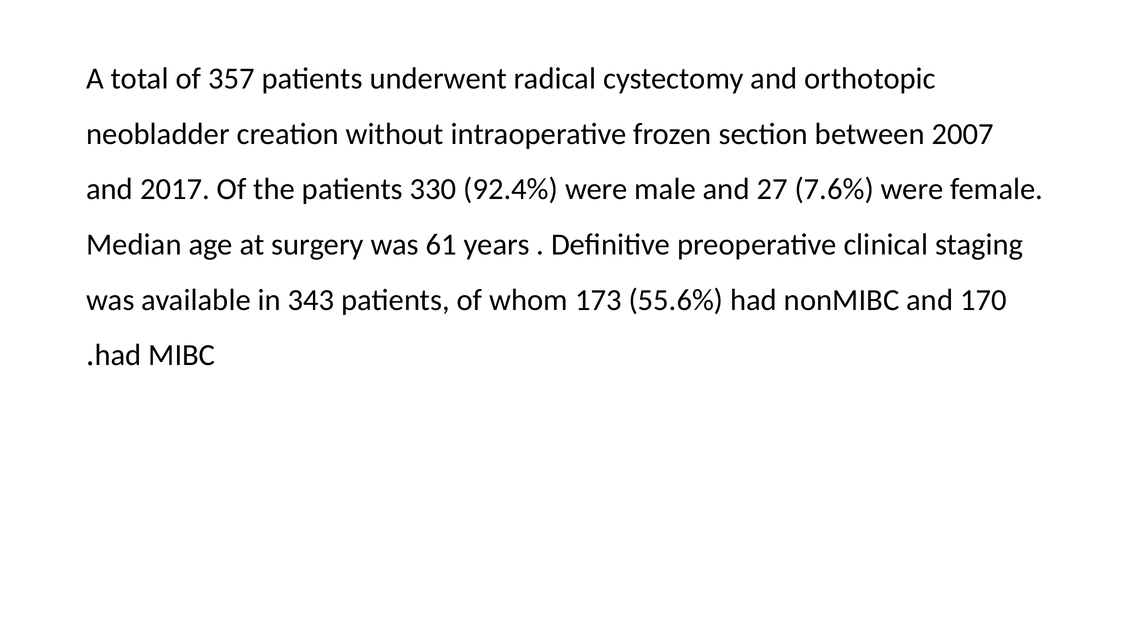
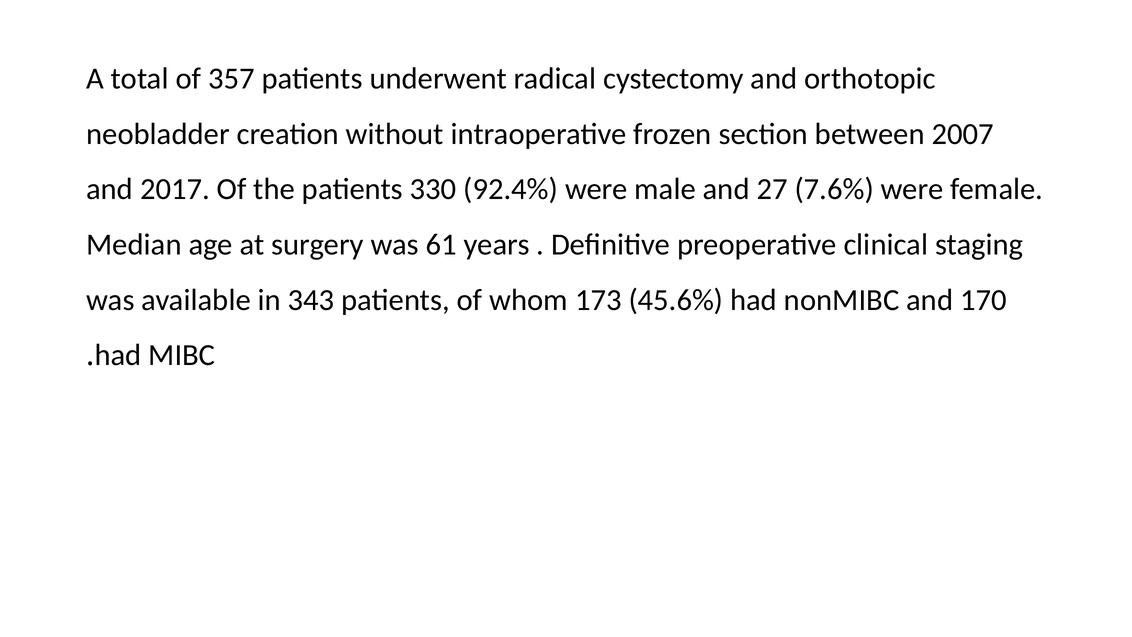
55.6%: 55.6% -> 45.6%
